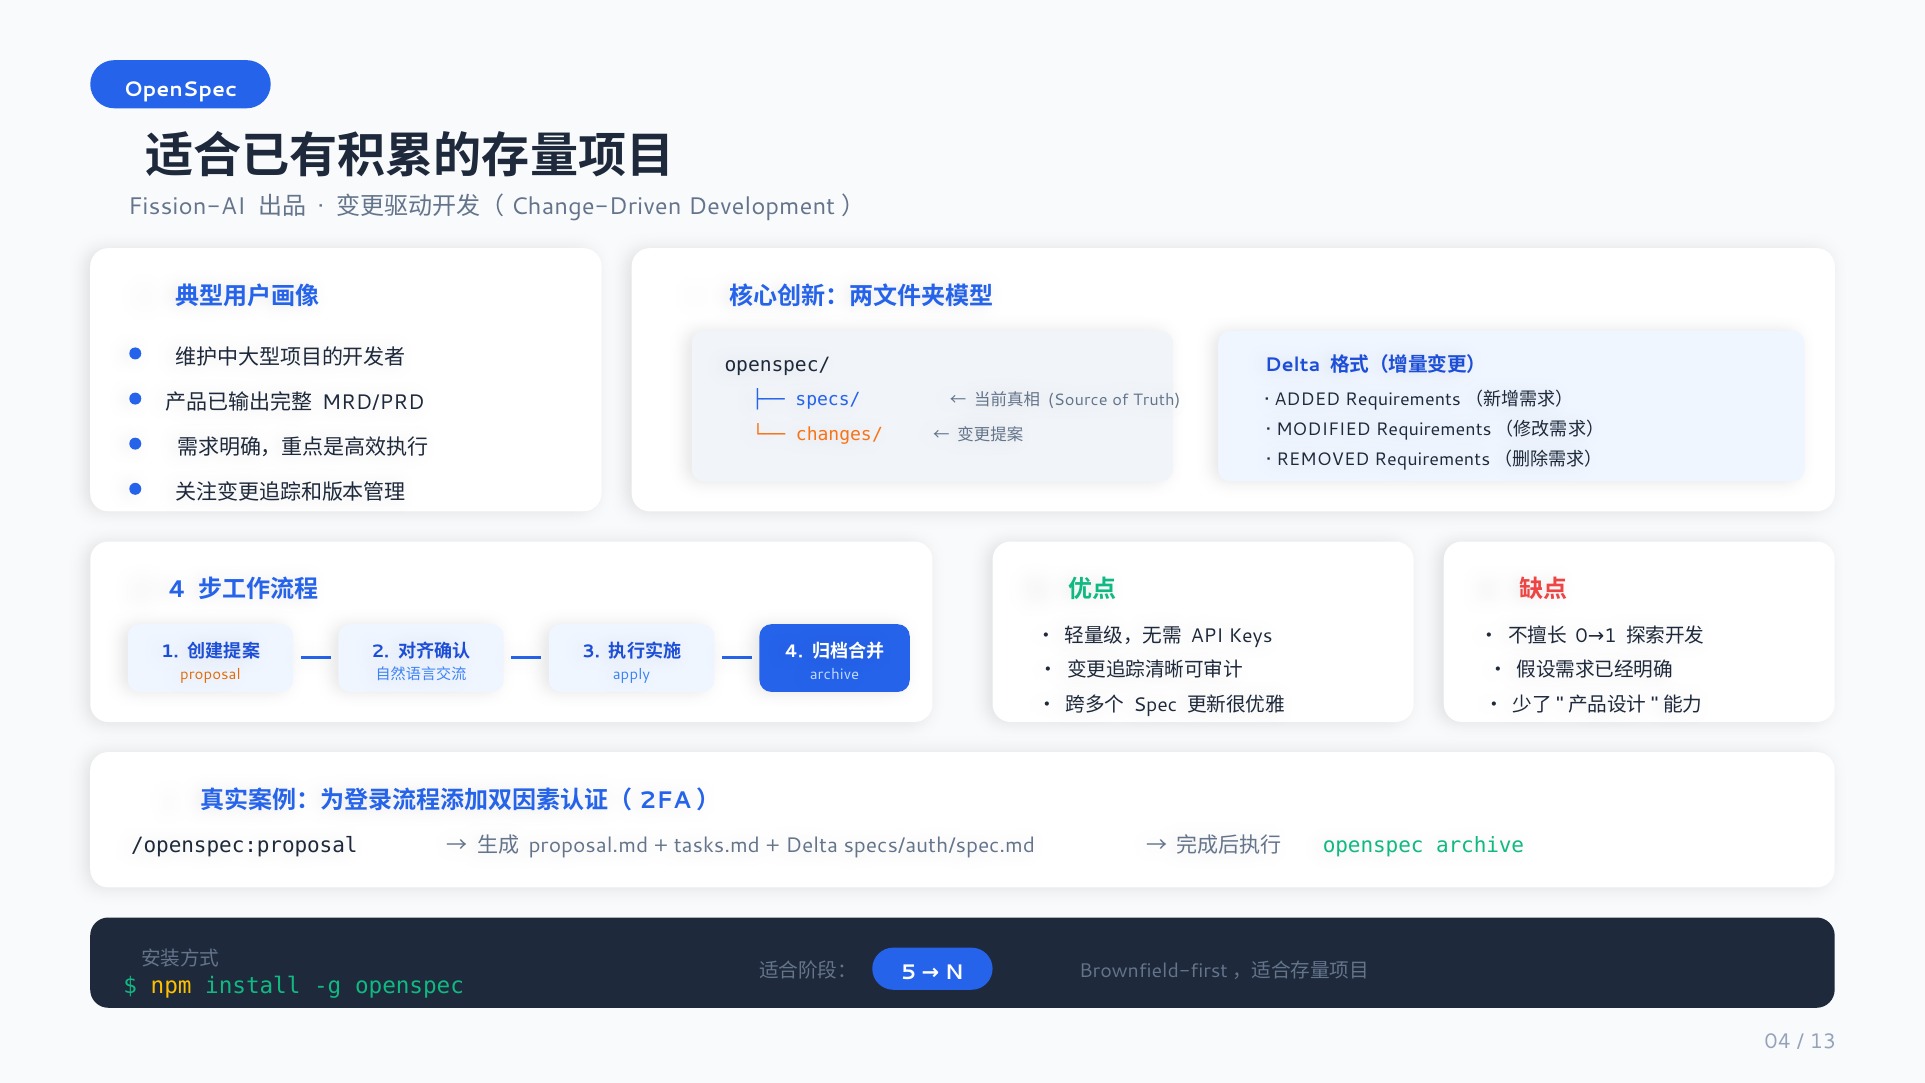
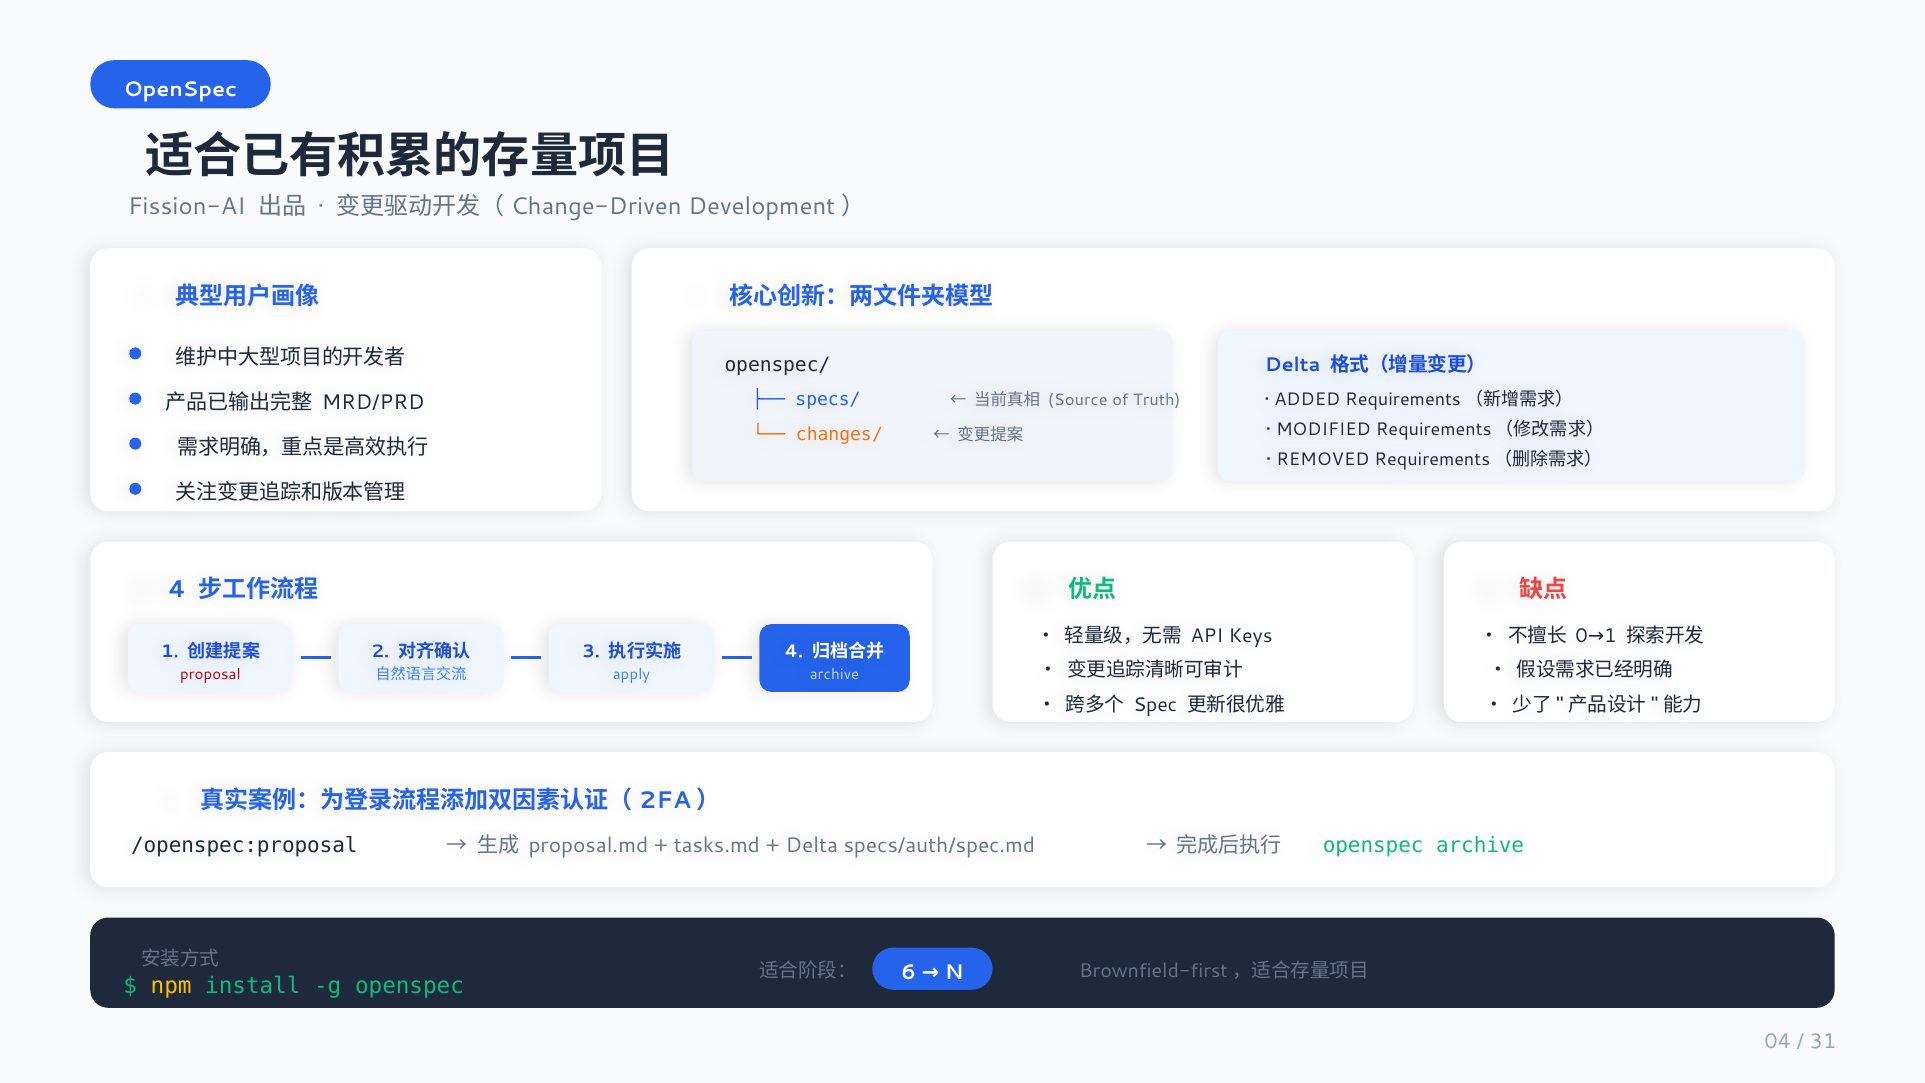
proposal colour: orange -> red
5: 5 -> 6
13: 13 -> 31
